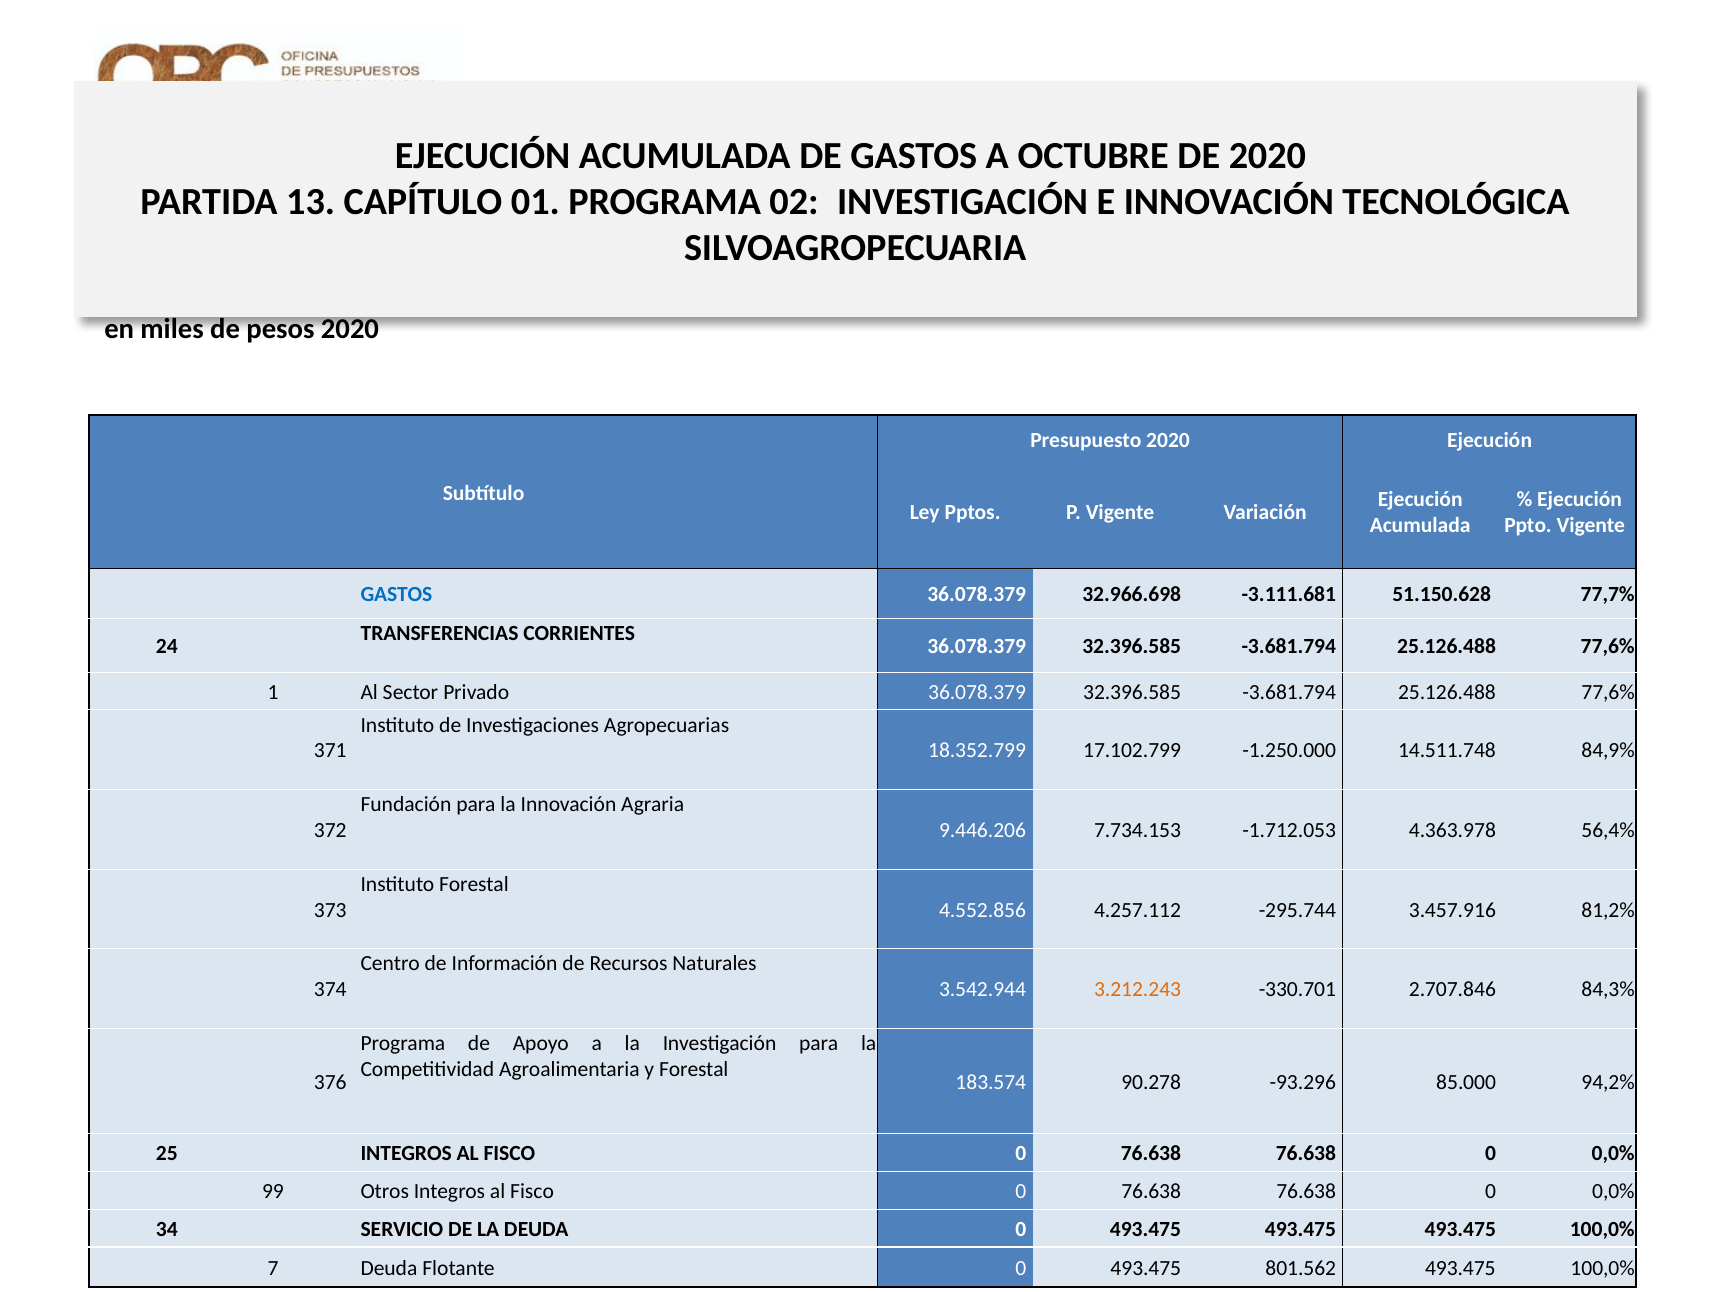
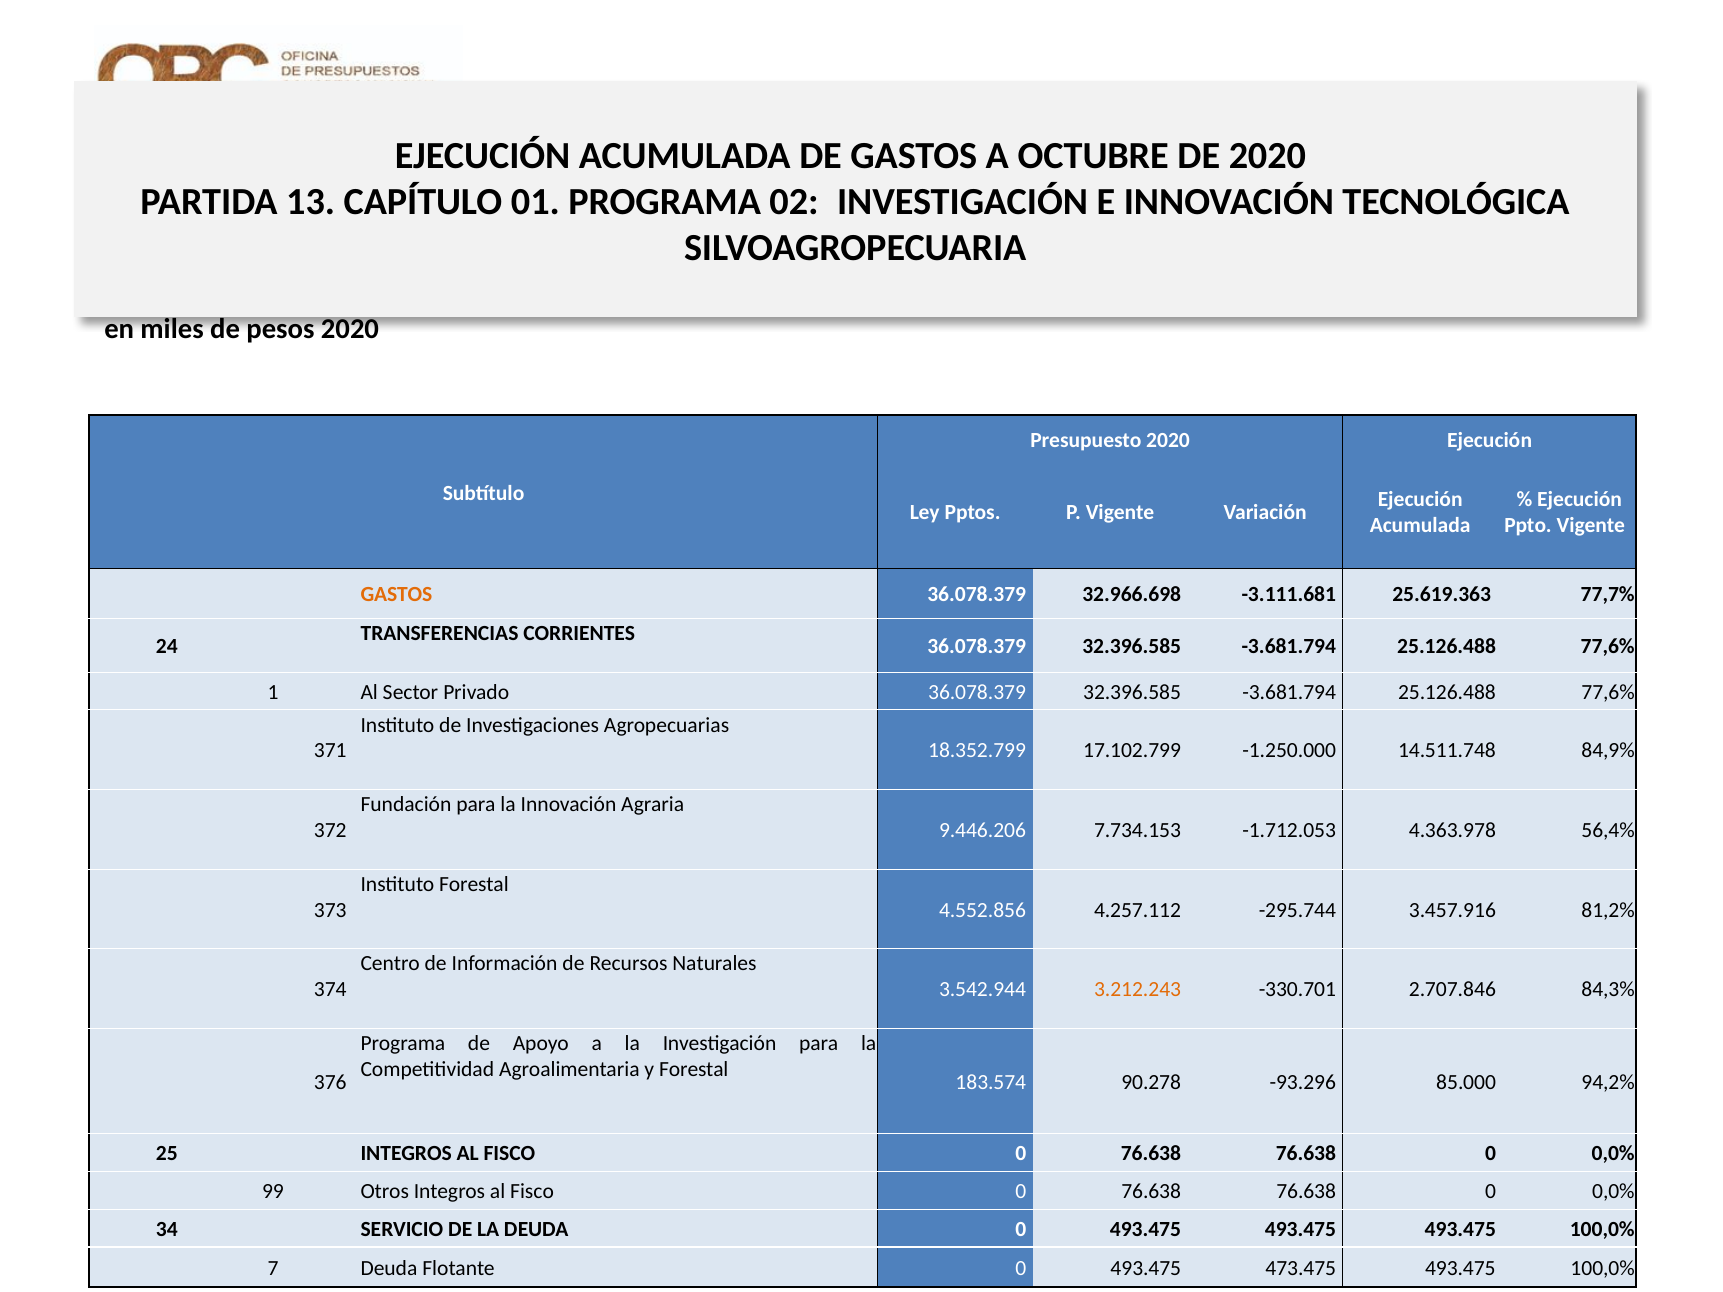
GASTOS at (396, 595) colour: blue -> orange
51.150.628: 51.150.628 -> 25.619.363
801.562: 801.562 -> 473.475
